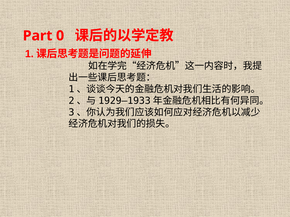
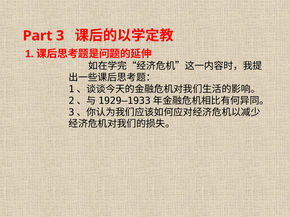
0: 0 -> 3
